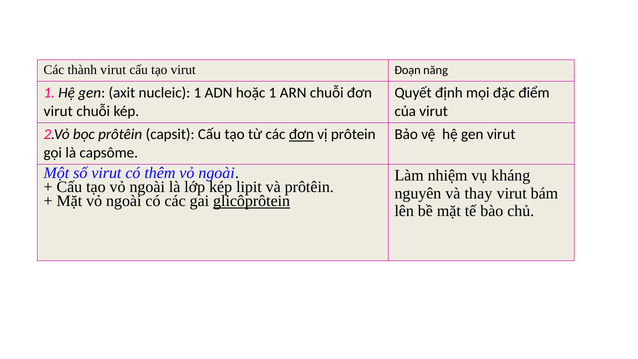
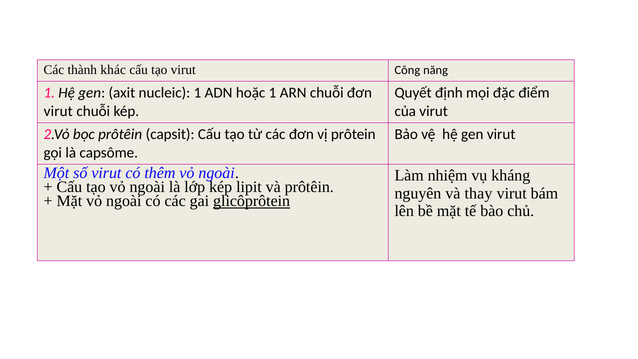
thành virut: virut -> khác
Đoạn: Đoạn -> Công
đơn at (301, 134) underline: present -> none
